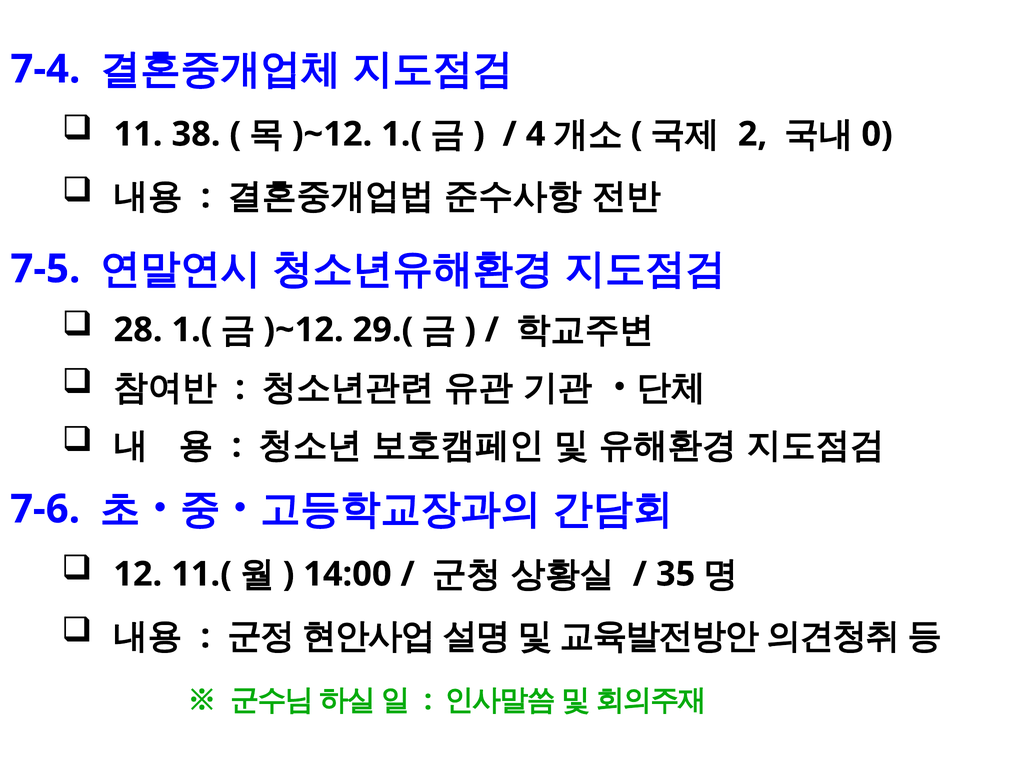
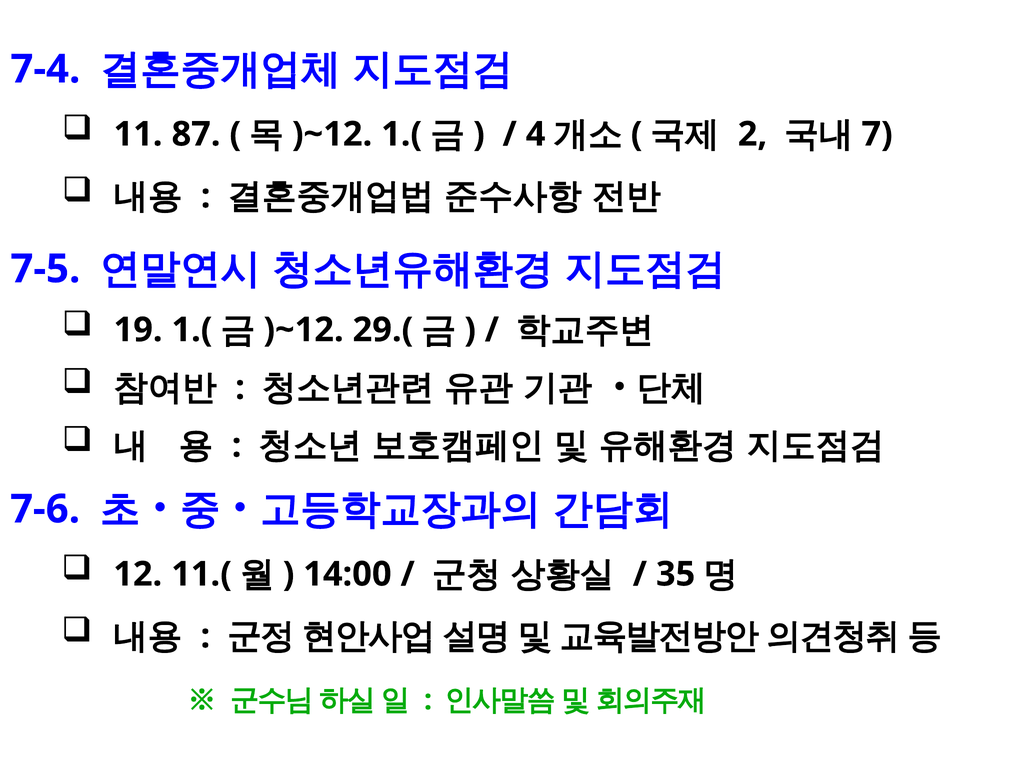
38: 38 -> 87
0: 0 -> 7
28: 28 -> 19
